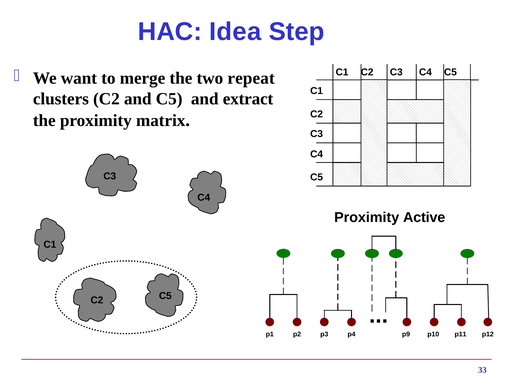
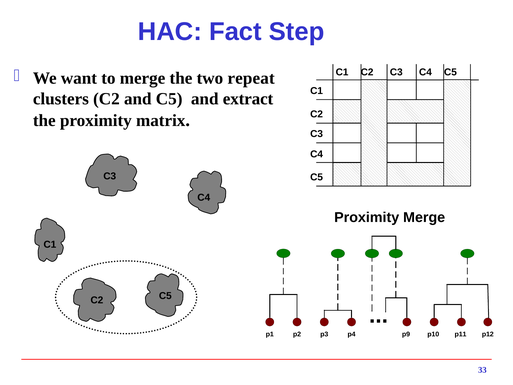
Idea: Idea -> Fact
Proximity Active: Active -> Merge
